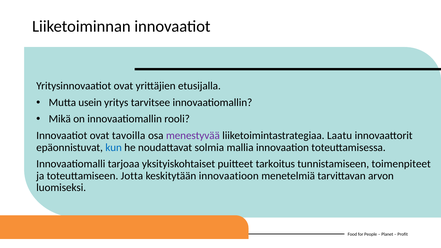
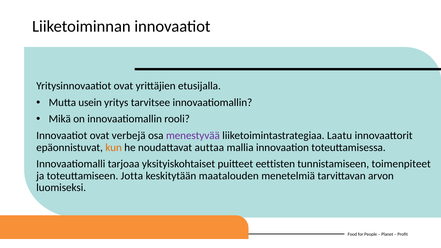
tavoilla: tavoilla -> verbejä
kun colour: blue -> orange
solmia: solmia -> auttaa
tarkoitus: tarkoitus -> eettisten
innovaatioon: innovaatioon -> maatalouden
